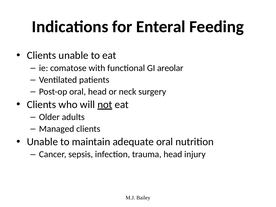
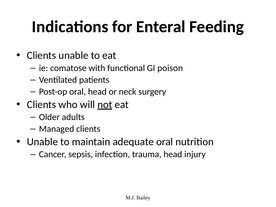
areolar: areolar -> poison
